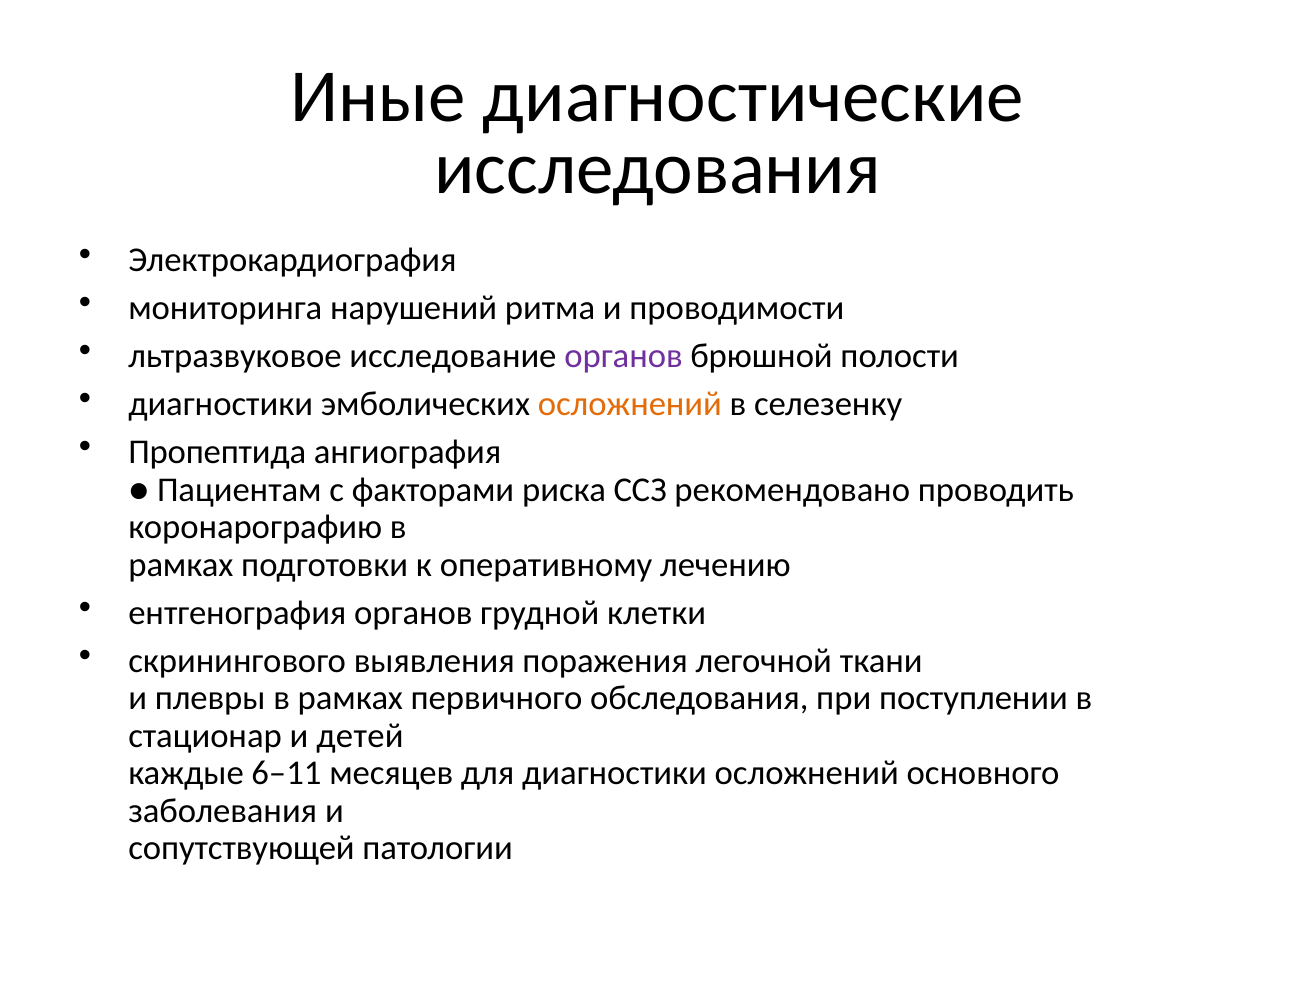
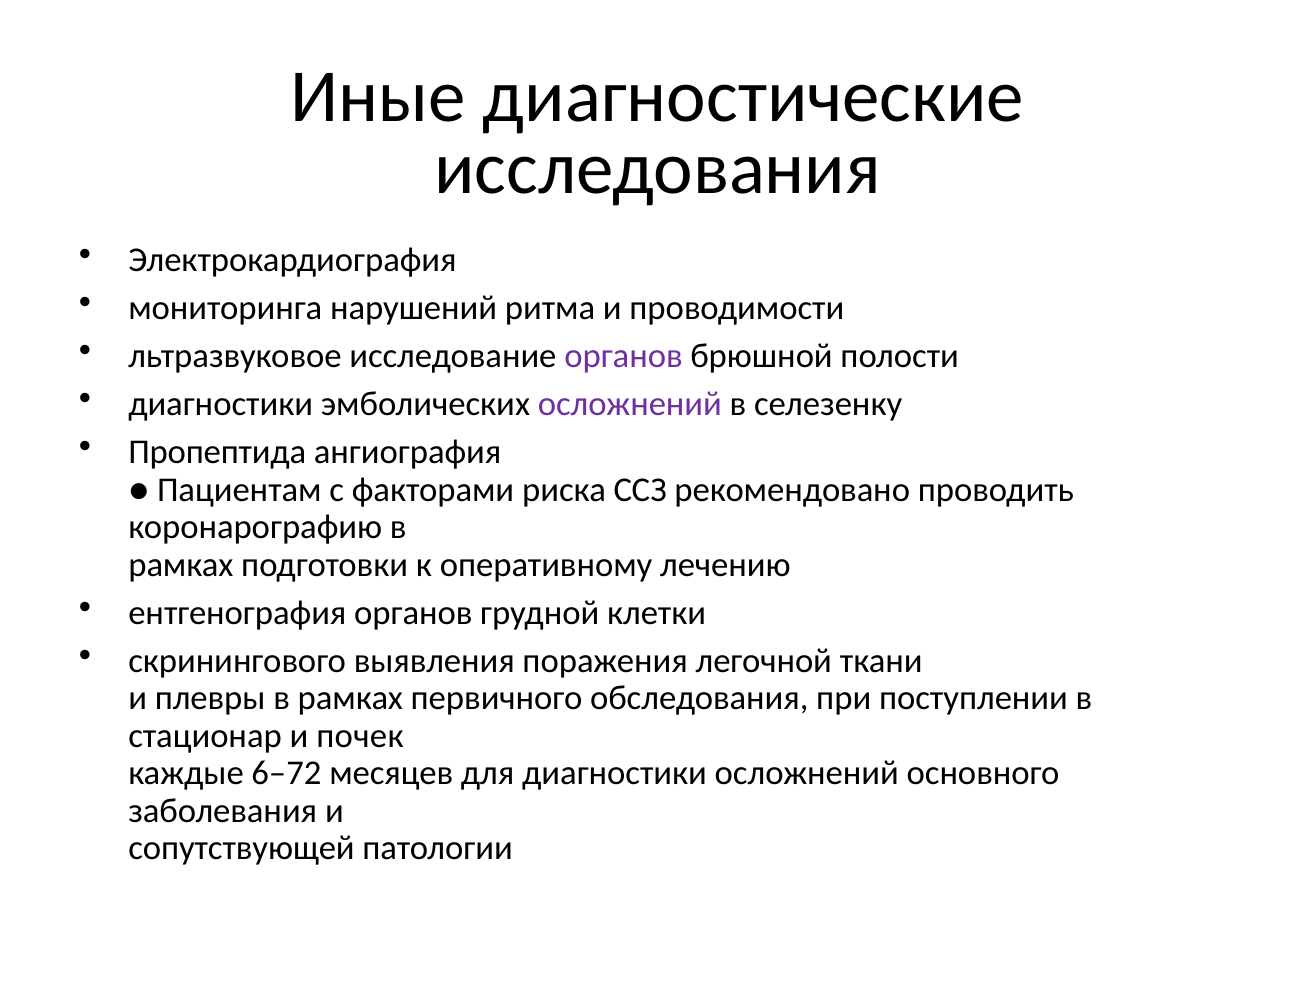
осложнений at (630, 404) colour: orange -> purple
детей: детей -> почек
6–11: 6–11 -> 6–72
